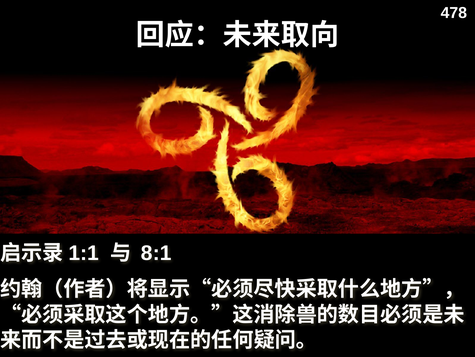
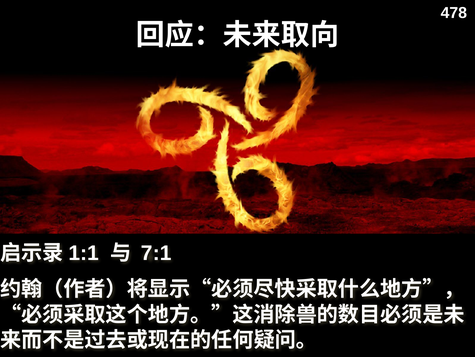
8:1: 8:1 -> 7:1
